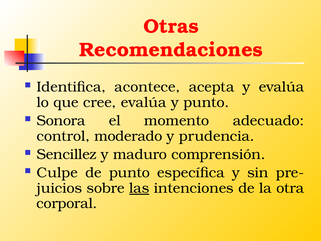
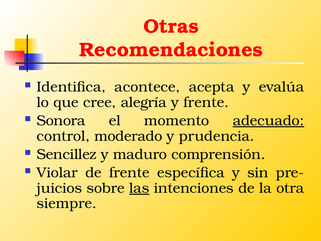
cree evalúa: evalúa -> alegría
y punto: punto -> frente
adecuado underline: none -> present
Culpe: Culpe -> Violar
de punto: punto -> frente
corporal: corporal -> siempre
